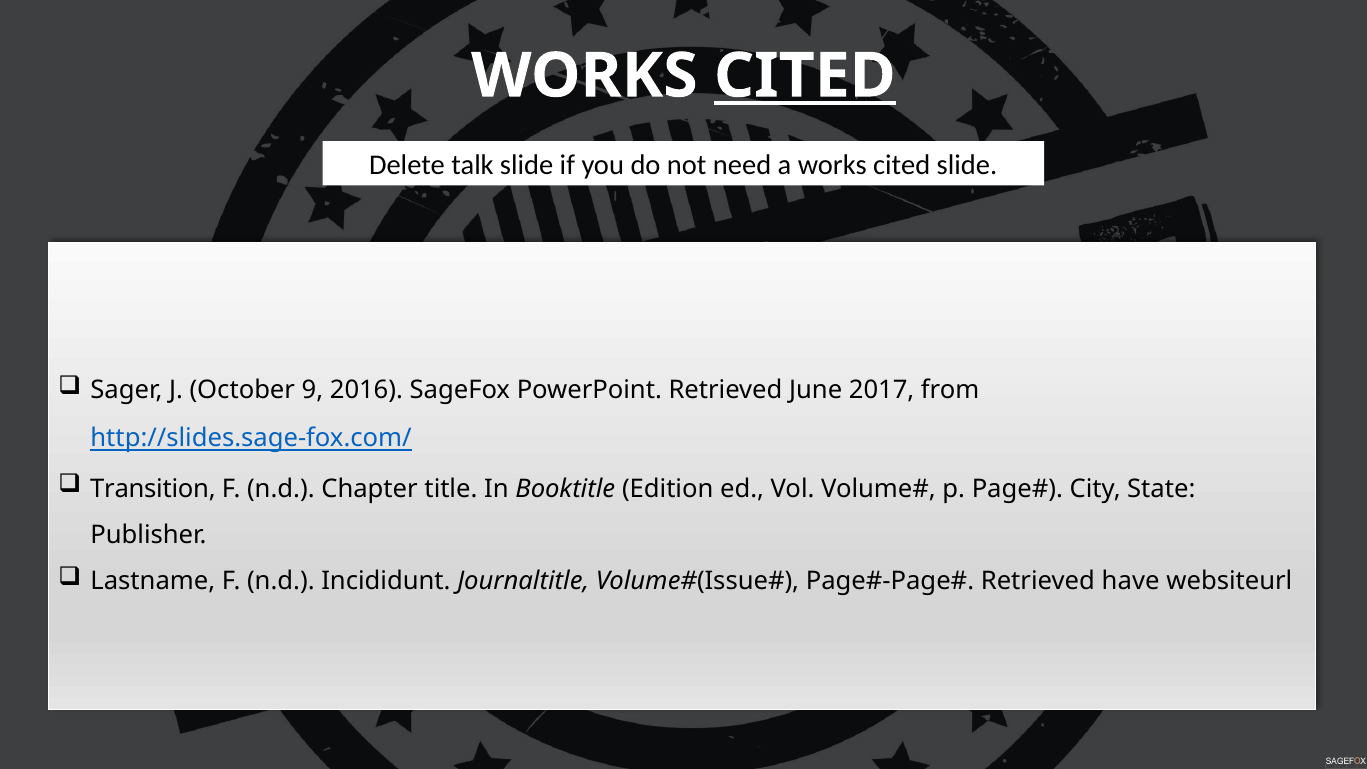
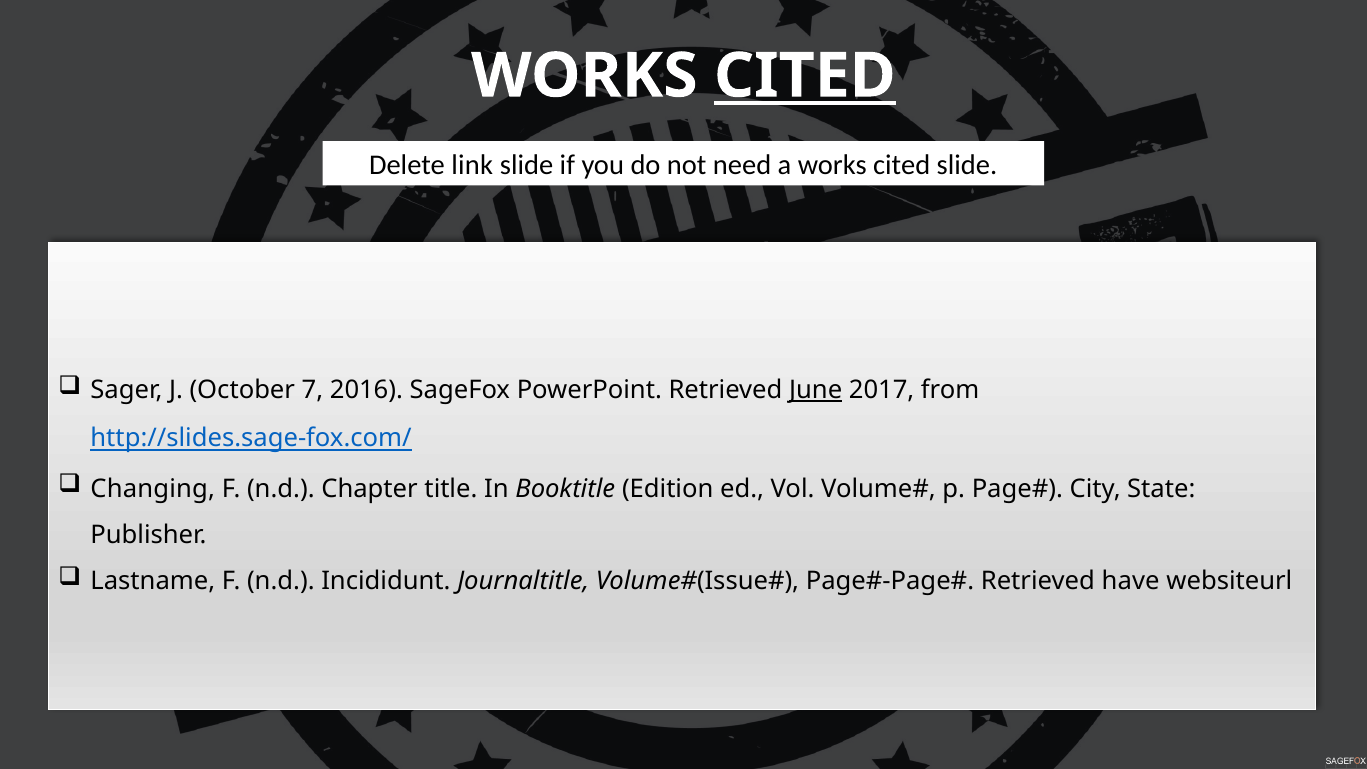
talk: talk -> link
9: 9 -> 7
June underline: none -> present
Transition: Transition -> Changing
